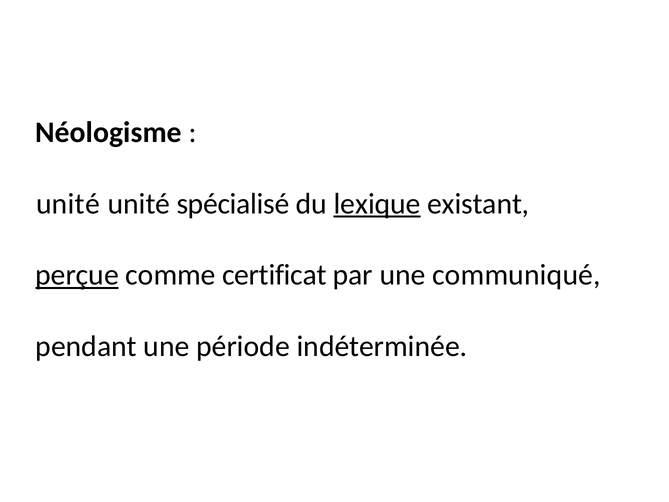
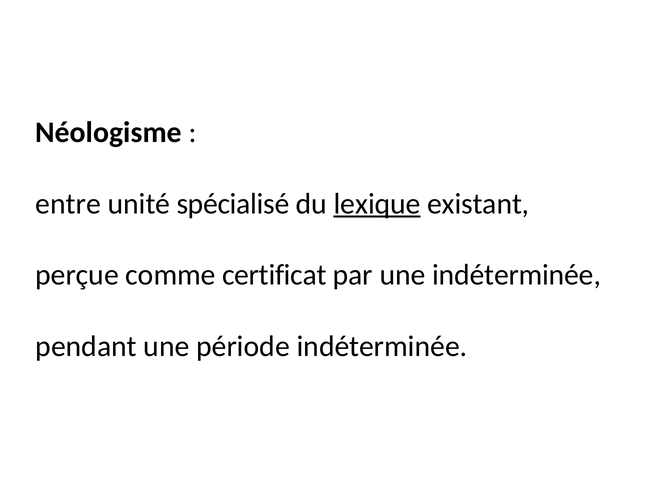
unité at (68, 204): unité -> entre
perçue underline: present -> none
une communiqué: communiqué -> indéterminée
